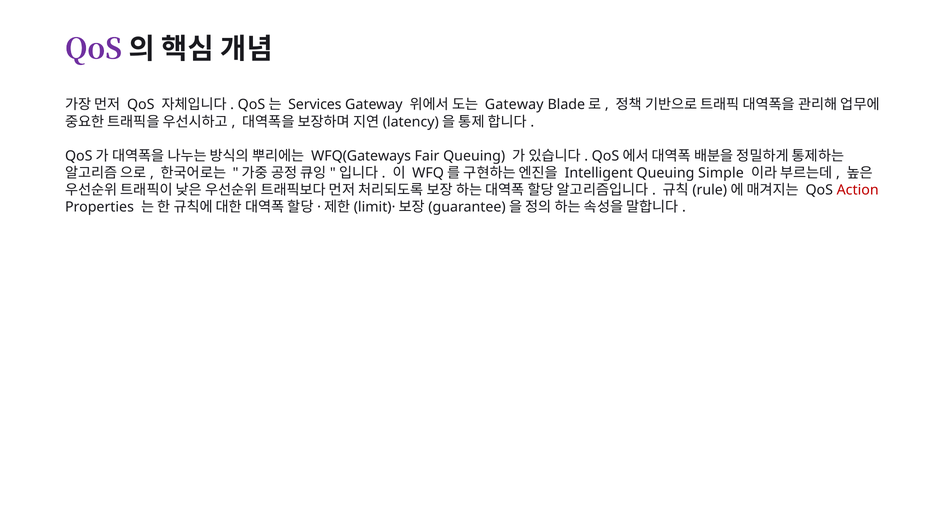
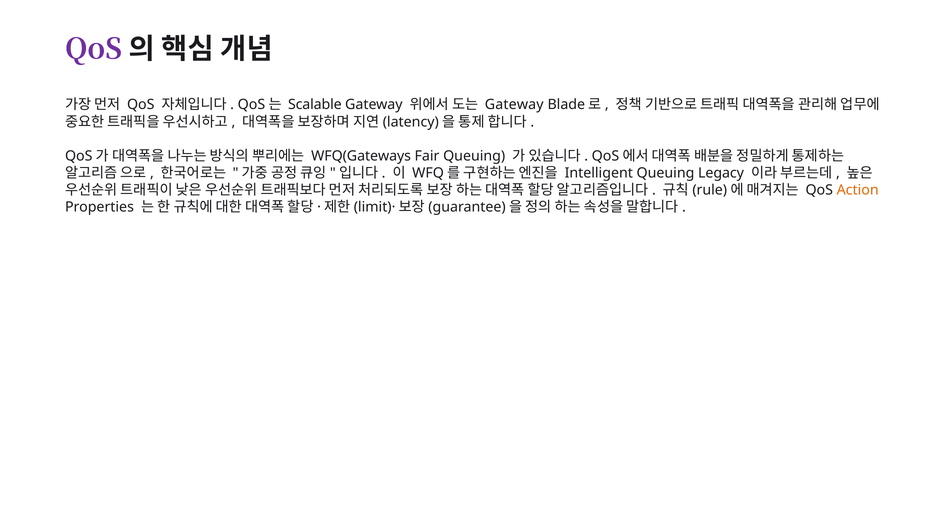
Services: Services -> Scalable
Simple: Simple -> Legacy
Action colour: red -> orange
